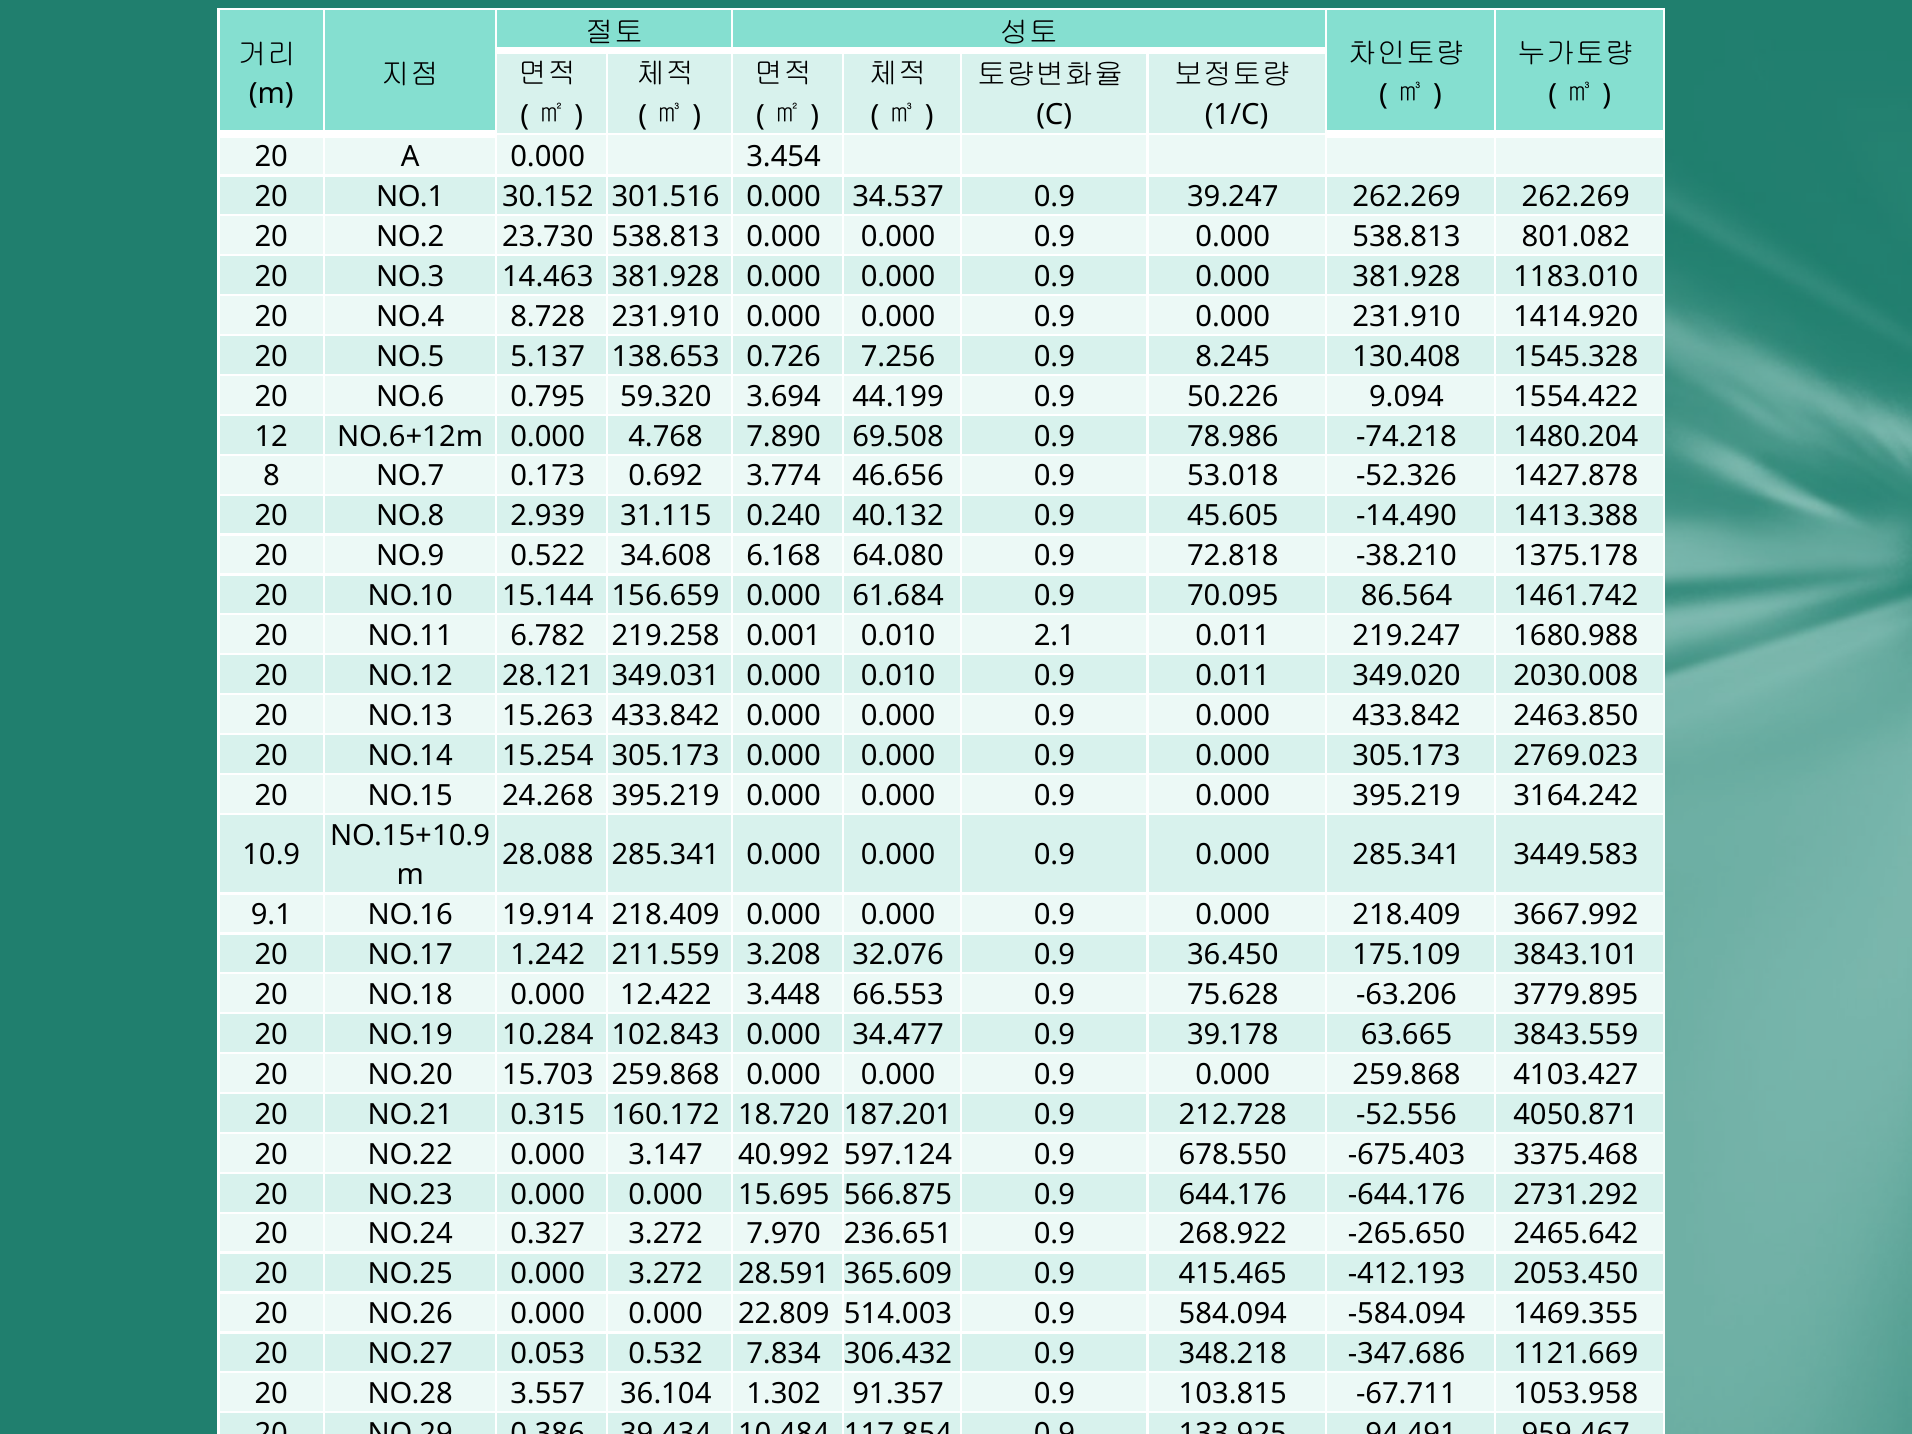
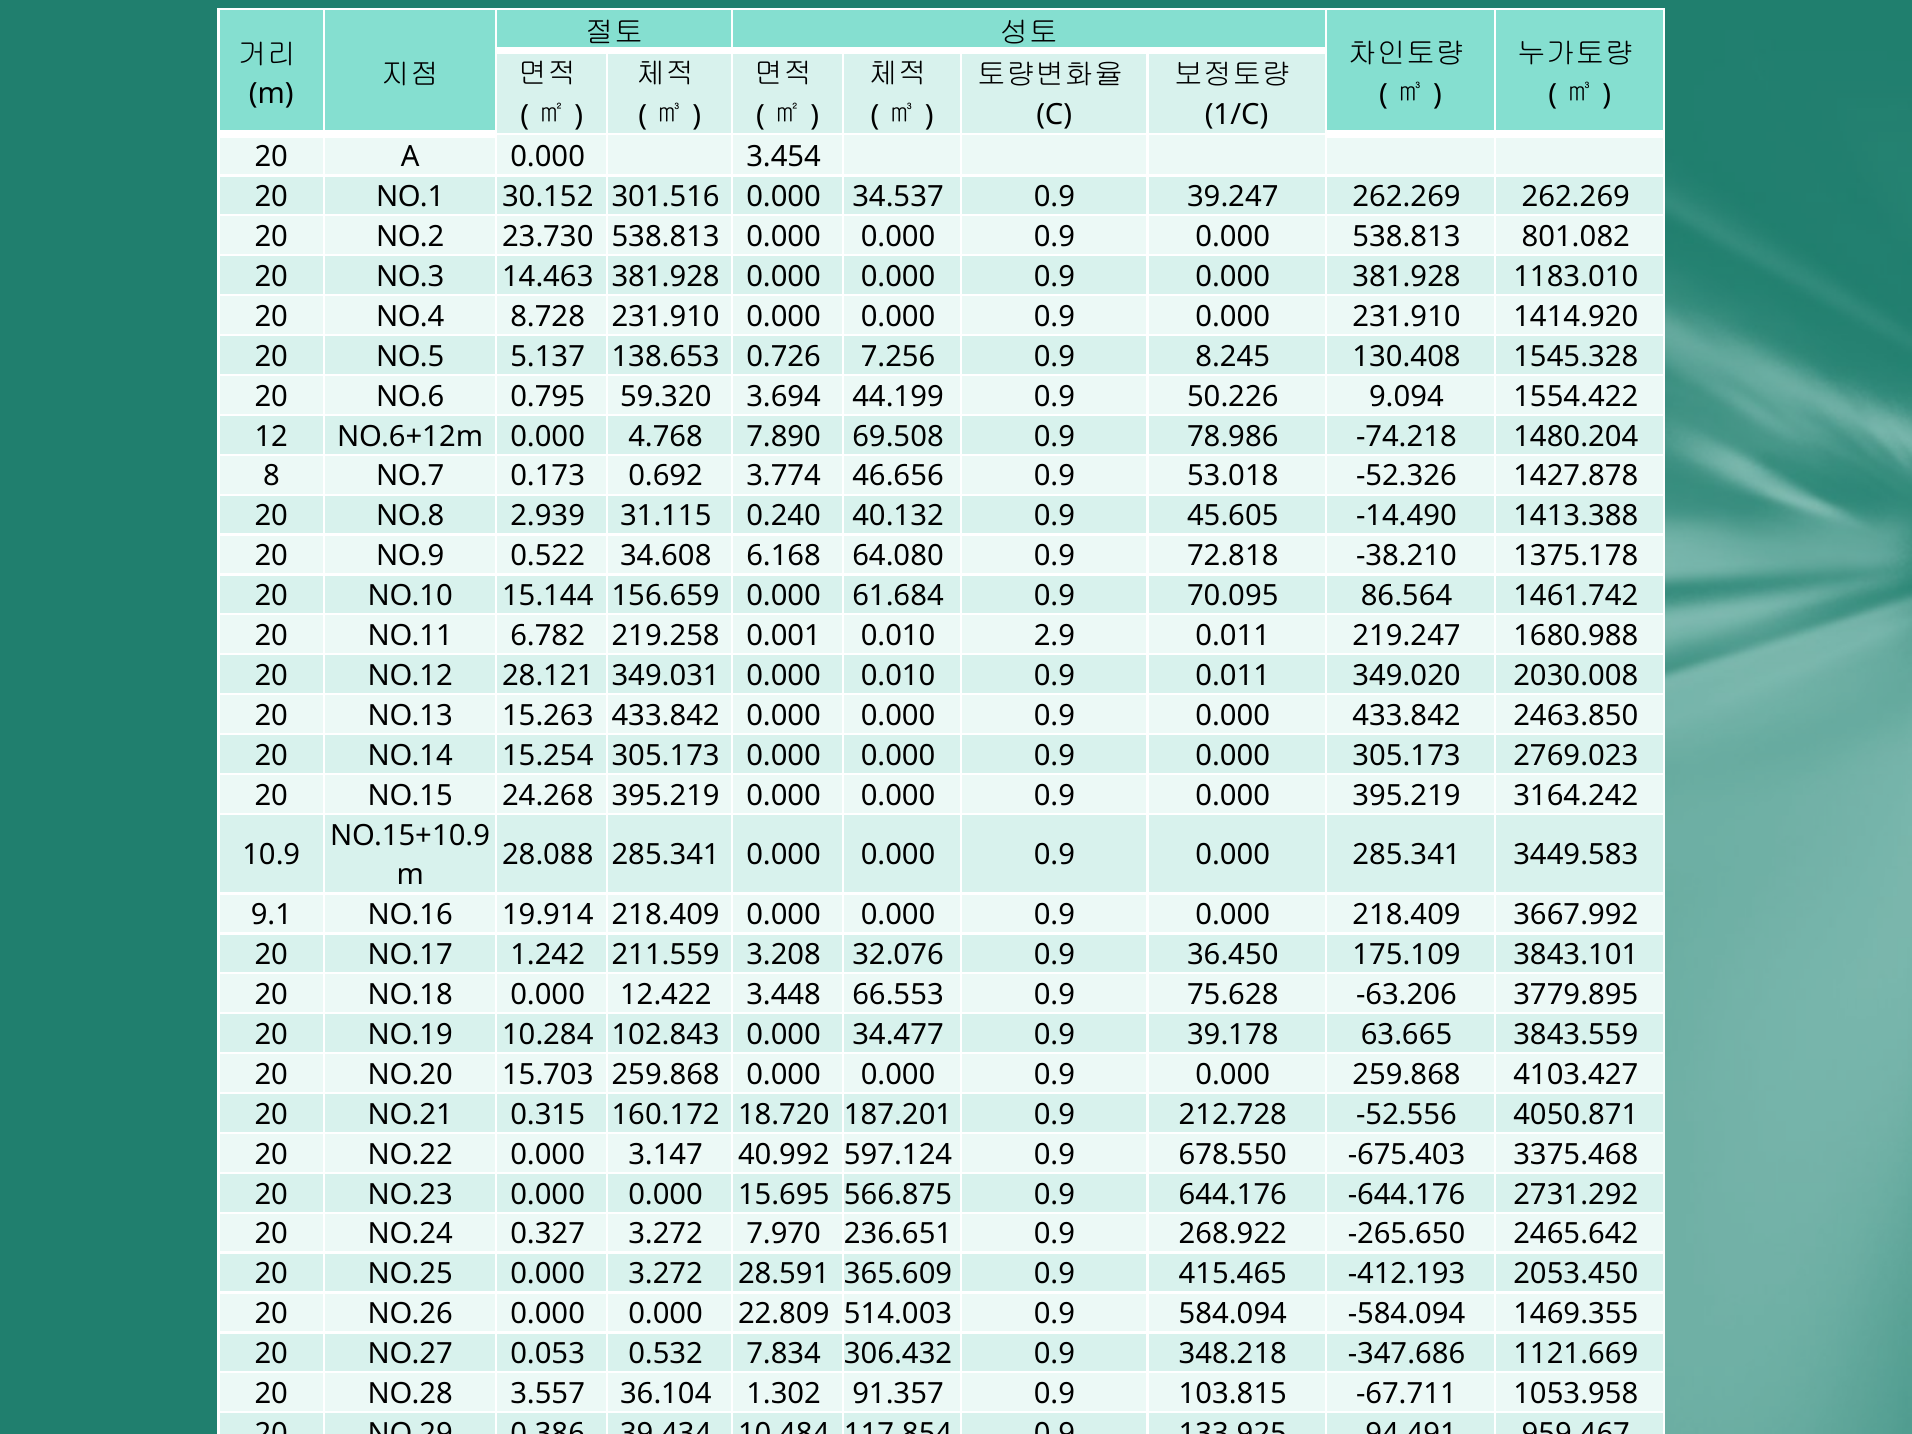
2.1: 2.1 -> 2.9
